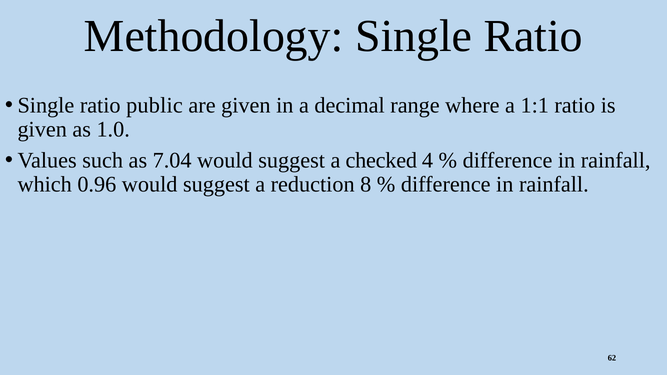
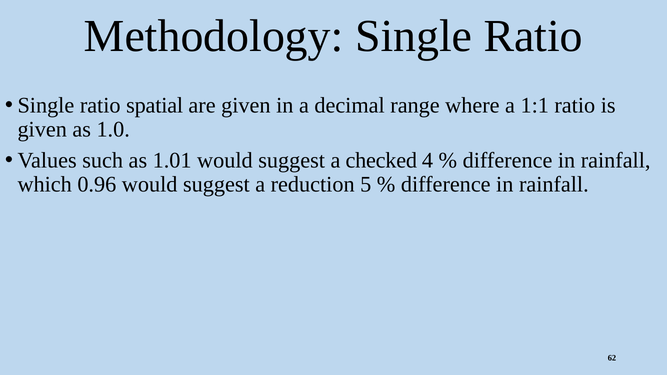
public: public -> spatial
7.04: 7.04 -> 1.01
8: 8 -> 5
